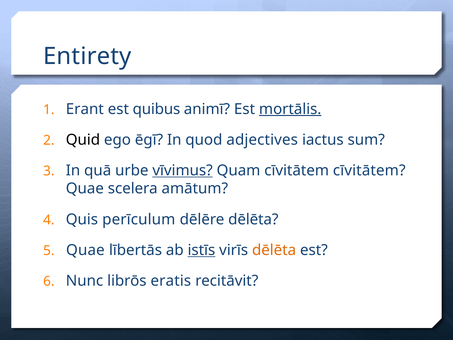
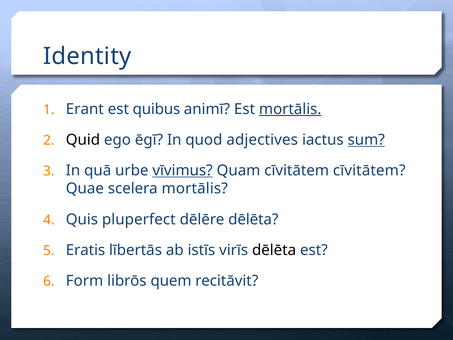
Entirety: Entirety -> Identity
sum underline: none -> present
scelera amātum: amātum -> mortālis
perīculum: perīculum -> pluperfect
Quae at (85, 250): Quae -> Eratis
istīs underline: present -> none
dēlēta at (274, 250) colour: orange -> black
Nunc: Nunc -> Form
eratis: eratis -> quem
